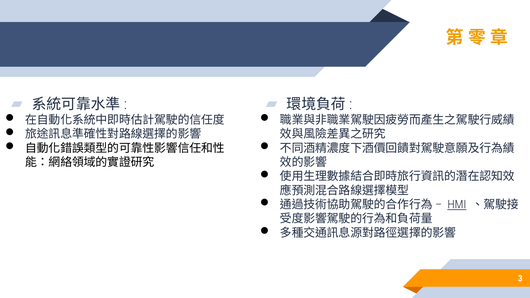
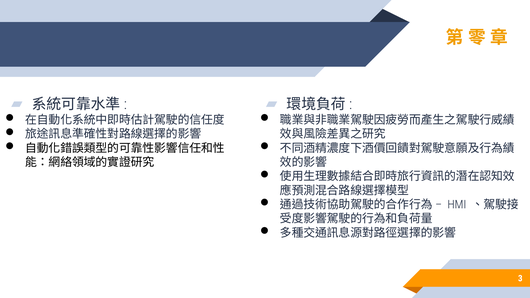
HMI underline: present -> none
